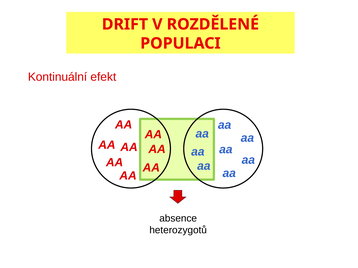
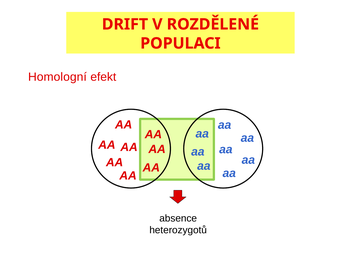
Kontinuální: Kontinuální -> Homologní
